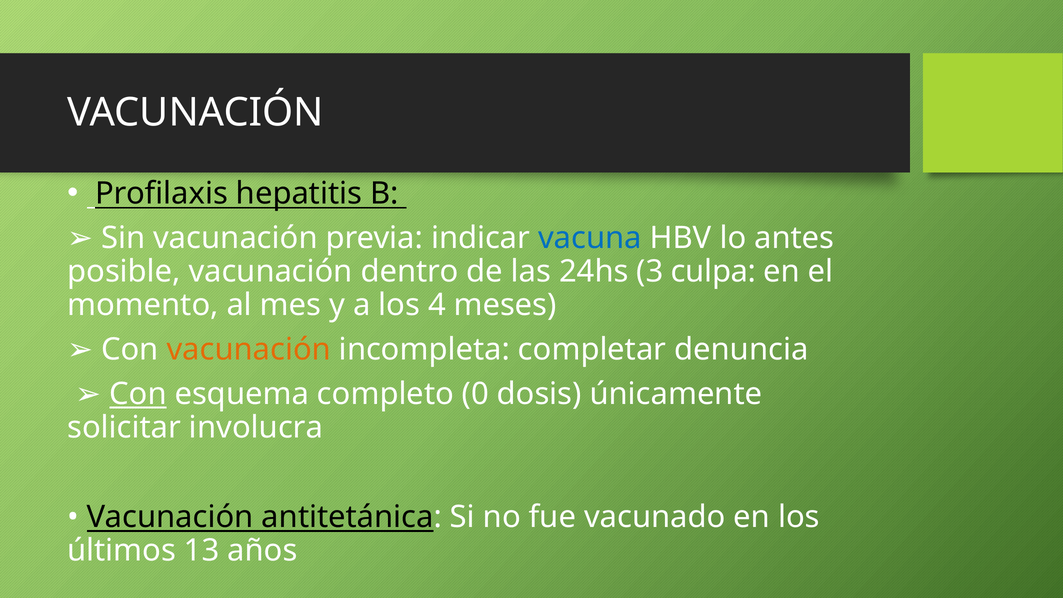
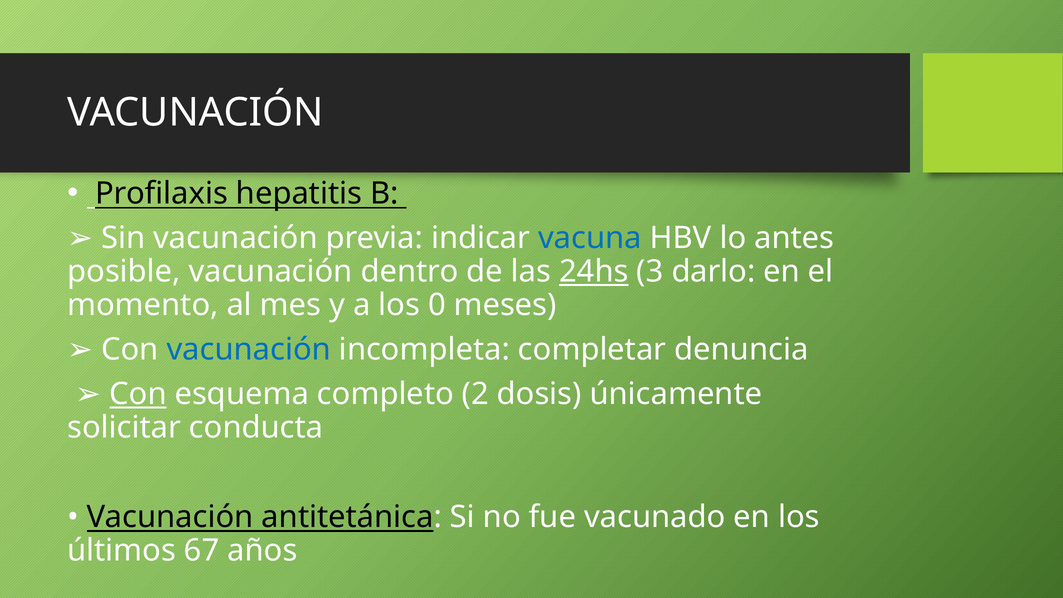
24hs underline: none -> present
culpa: culpa -> darlo
4: 4 -> 0
vacunación at (249, 350) colour: orange -> blue
0: 0 -> 2
involucra: involucra -> conducta
13: 13 -> 67
